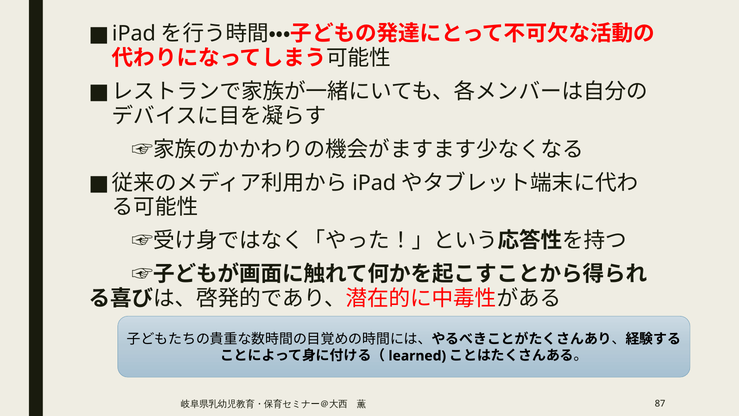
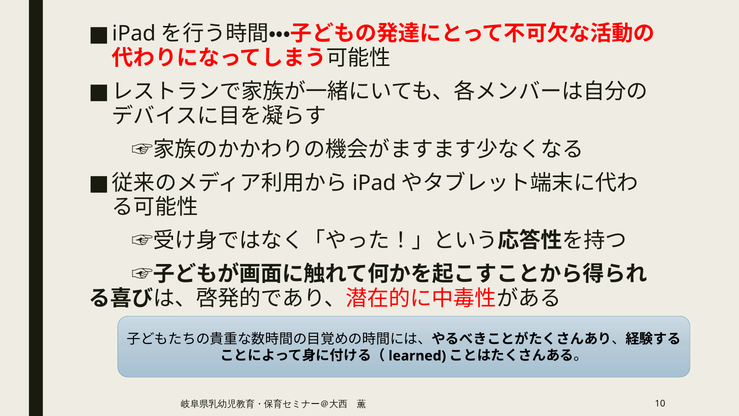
87: 87 -> 10
